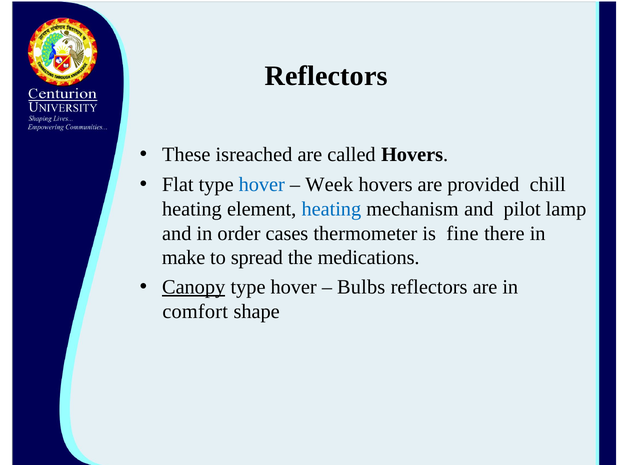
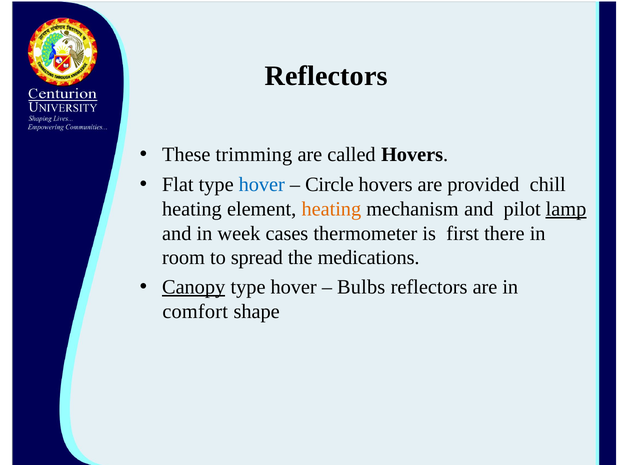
isreached: isreached -> trimming
Week: Week -> Circle
heating at (331, 209) colour: blue -> orange
lamp underline: none -> present
order: order -> week
fine: fine -> first
make: make -> room
